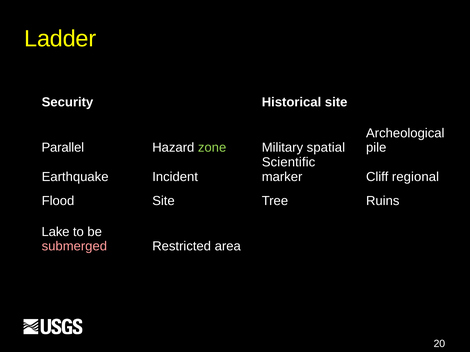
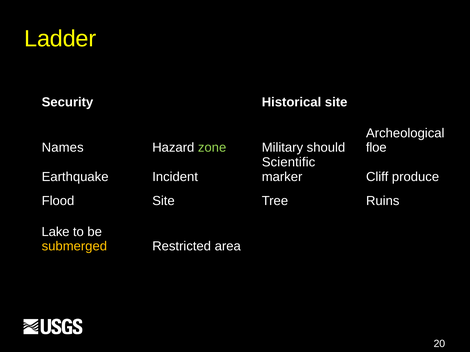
Parallel: Parallel -> Names
spatial: spatial -> should
pile: pile -> floe
regional: regional -> produce
submerged colour: pink -> yellow
